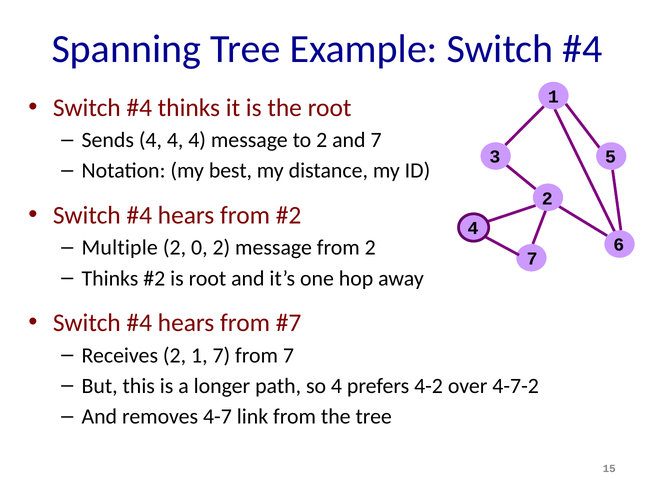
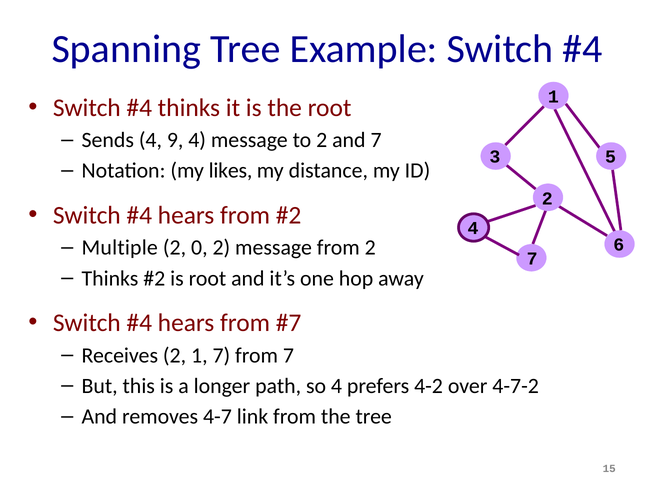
Sends 4 4: 4 -> 9
best: best -> likes
